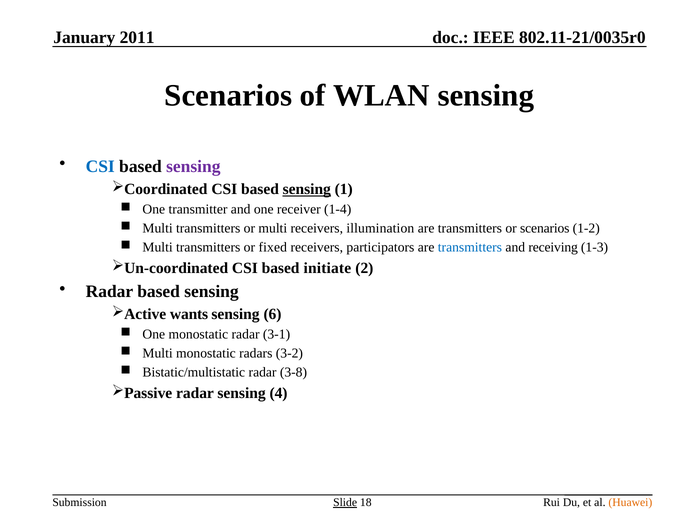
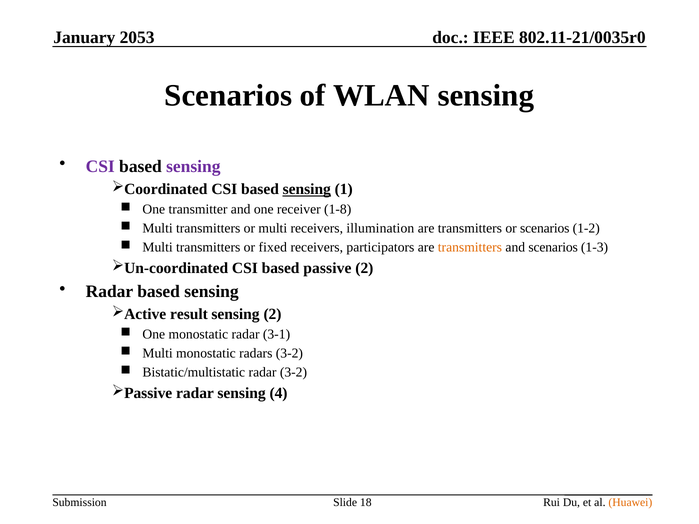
2011: 2011 -> 2053
CSI at (100, 167) colour: blue -> purple
1-4: 1-4 -> 1-8
transmitters at (470, 248) colour: blue -> orange
and receiving: receiving -> scenarios
initiate: initiate -> passive
wants: wants -> result
sensing 6: 6 -> 2
radar 3-8: 3-8 -> 3-2
Slide underline: present -> none
